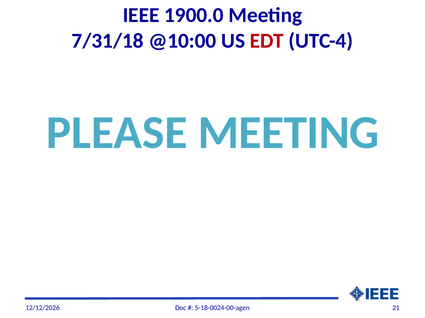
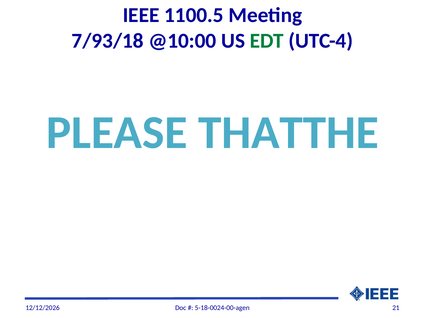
1900.0: 1900.0 -> 1100.5
7/31/18: 7/31/18 -> 7/93/18
EDT colour: red -> green
PLEASE MEETING: MEETING -> THATTHE
